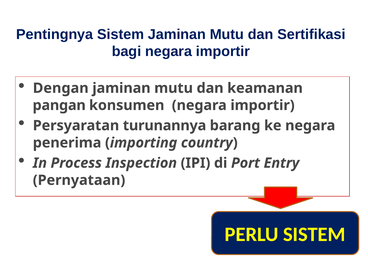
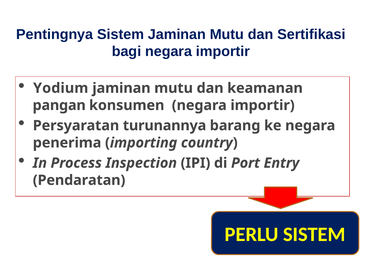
Dengan: Dengan -> Yodium
Pernyataan: Pernyataan -> Pendaratan
